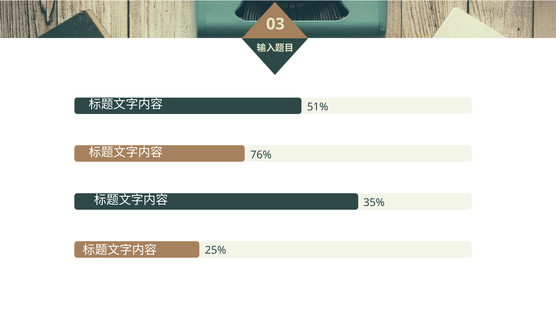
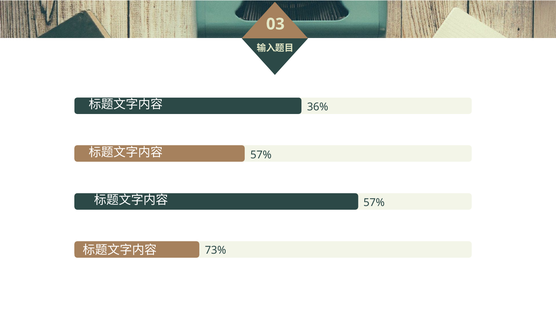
51%: 51% -> 36%
76% at (261, 155): 76% -> 57%
35% at (374, 202): 35% -> 57%
25%: 25% -> 73%
